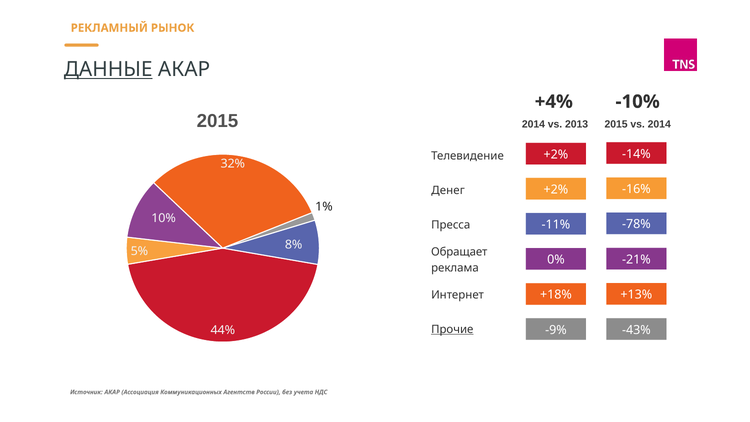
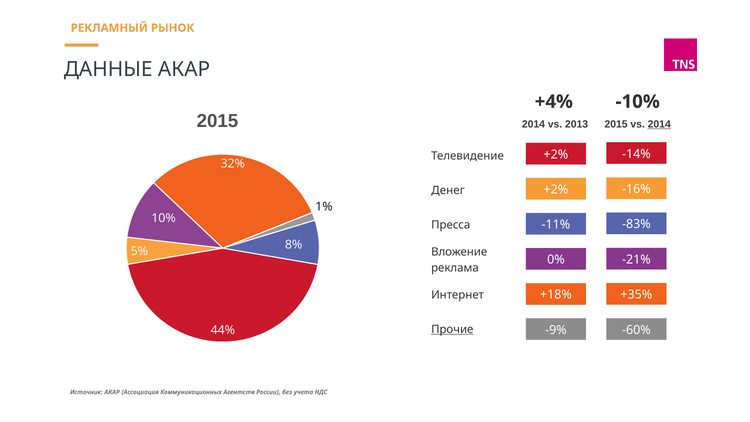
ДАННЫЕ underline: present -> none
2014 at (659, 124) underline: none -> present
-78%: -78% -> -83%
Обращает: Обращает -> Вложение
+13%: +13% -> +35%
-43%: -43% -> -60%
